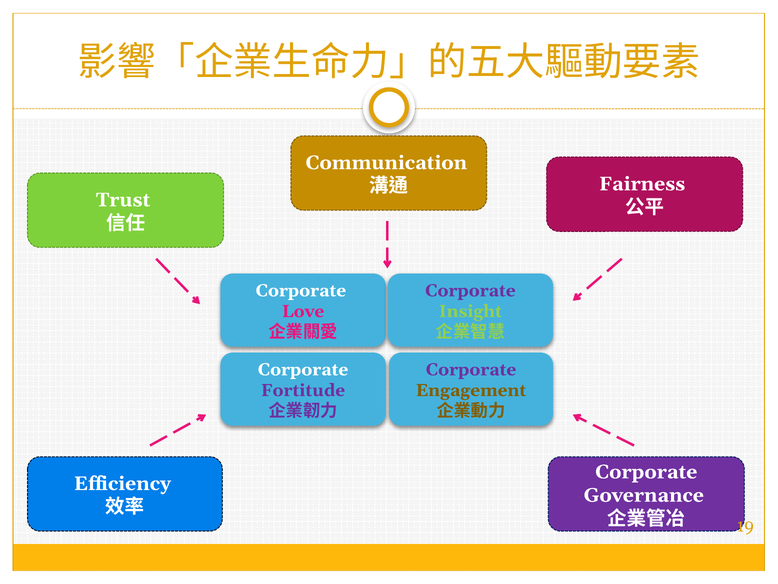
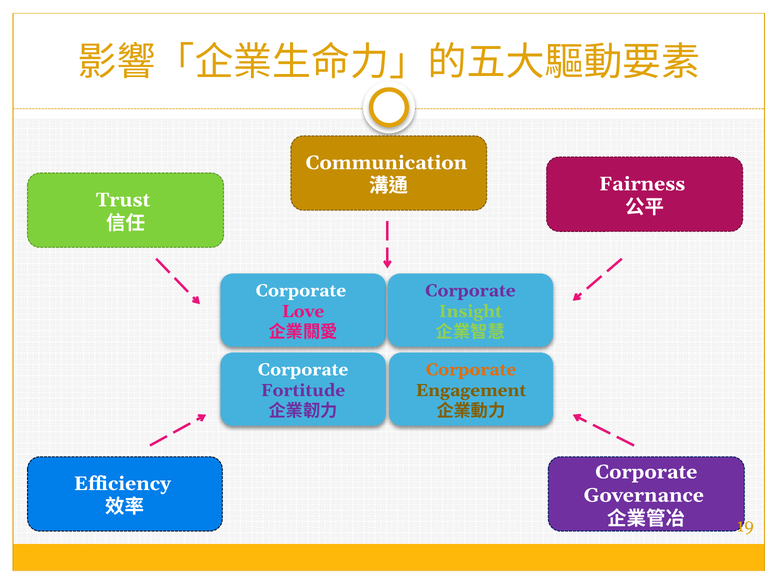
Corporate at (471, 369) colour: purple -> orange
